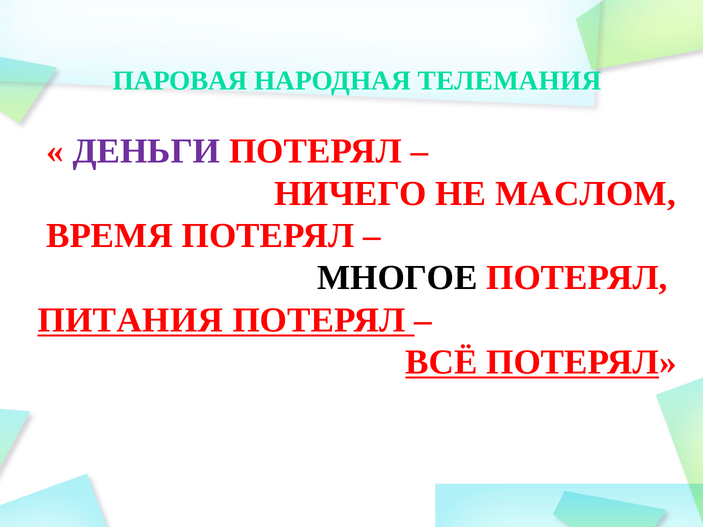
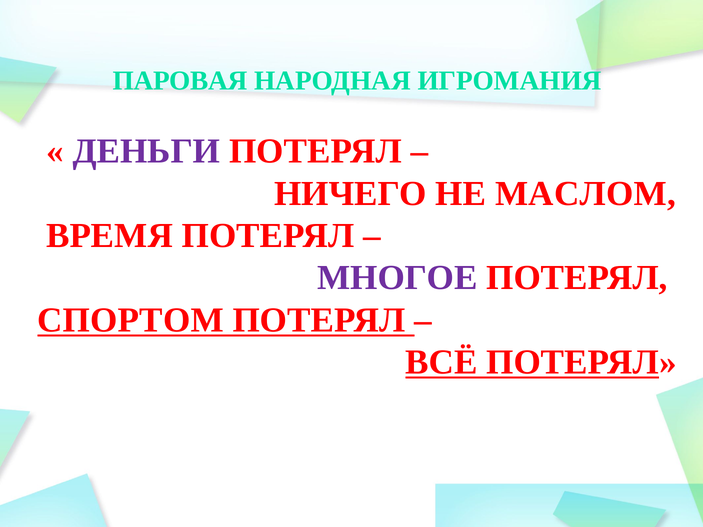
ТЕЛЕМАНИЯ: ТЕЛЕМАНИЯ -> ИГРОМАНИЯ
МНОГОЕ colour: black -> purple
ПИТАНИЯ: ПИТАНИЯ -> СПОРТОМ
